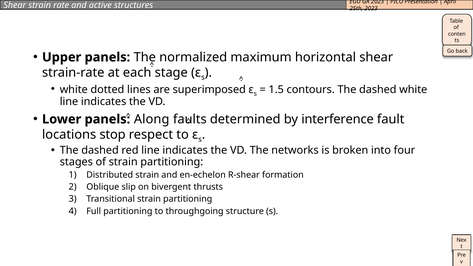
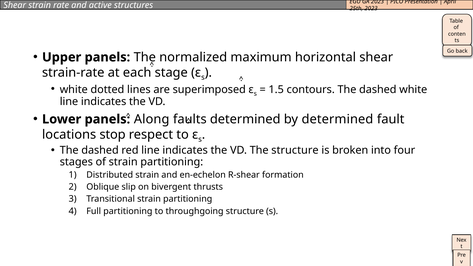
by interference: interference -> determined
The networks: networks -> structure
